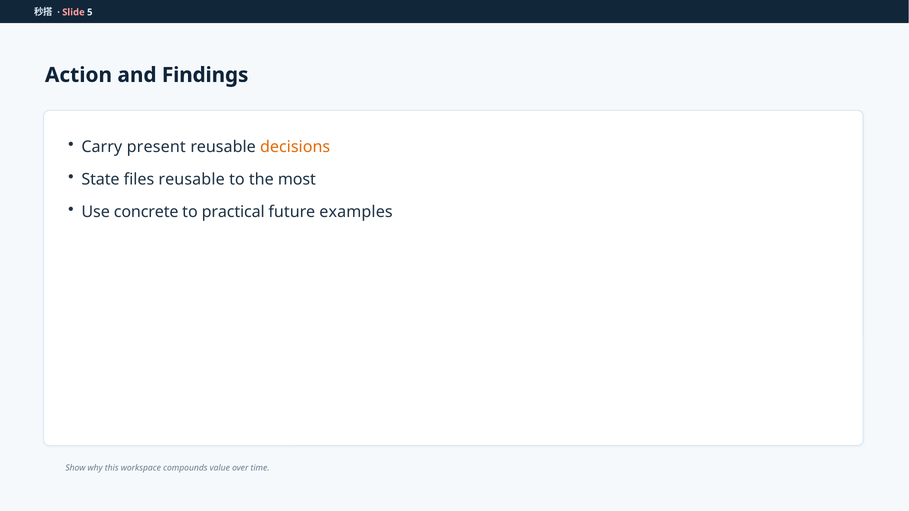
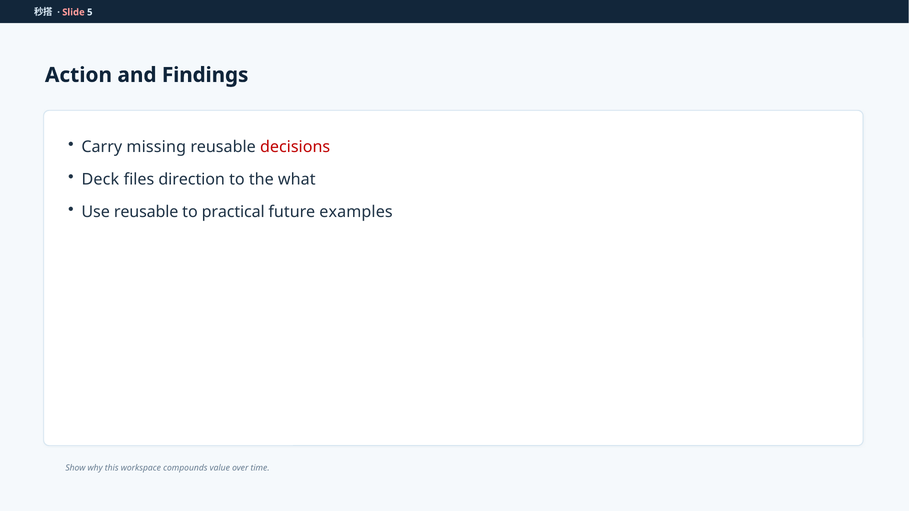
present: present -> missing
decisions colour: orange -> red
State: State -> Deck
files reusable: reusable -> direction
most: most -> what
Use concrete: concrete -> reusable
